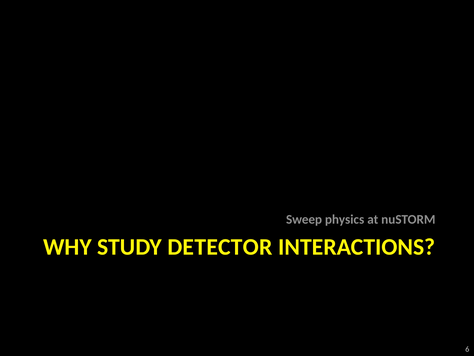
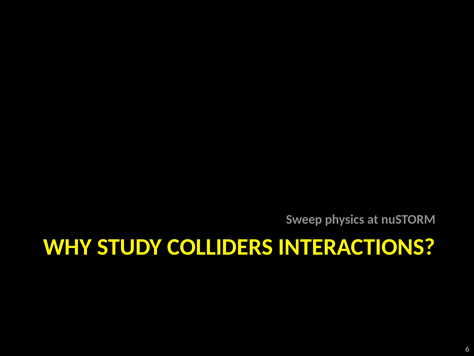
DETECTOR: DETECTOR -> COLLIDERS
